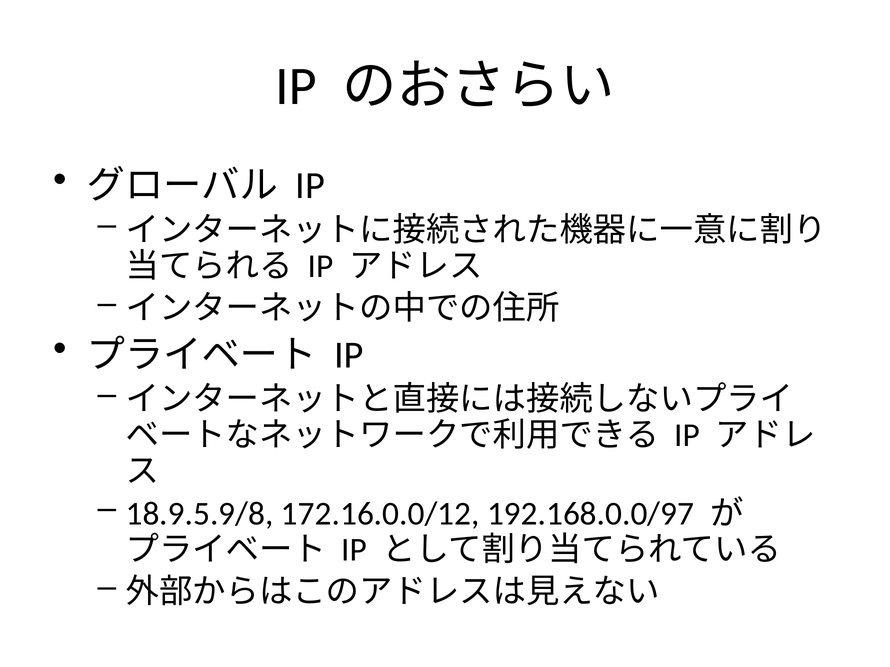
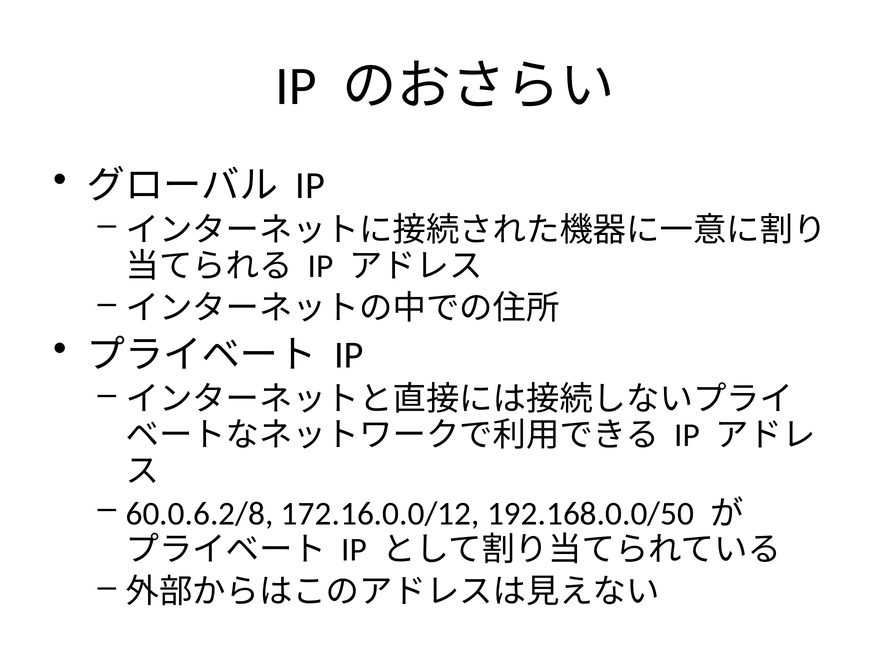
18.9.5.9/8: 18.9.5.9/8 -> 60.0.6.2/8
192.168.0.0/97: 192.168.0.0/97 -> 192.168.0.0/50
